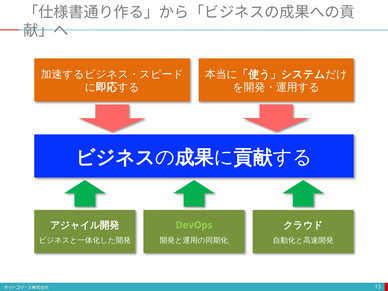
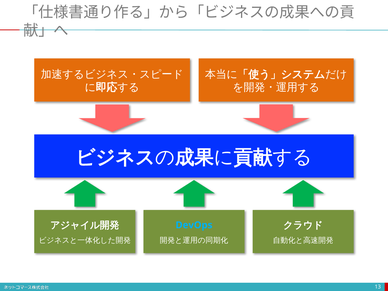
DevOps colour: light green -> light blue
